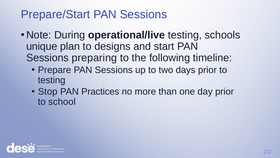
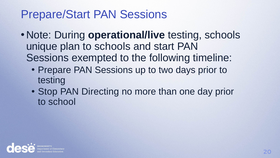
to designs: designs -> schools
preparing: preparing -> exempted
Practices: Practices -> Directing
